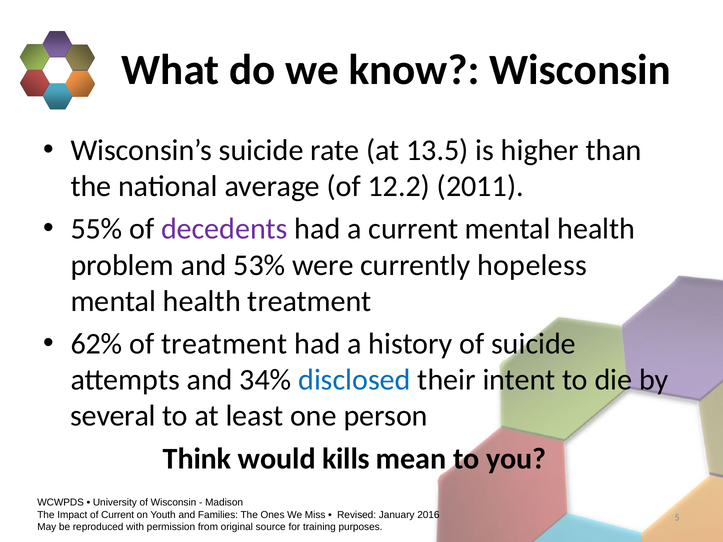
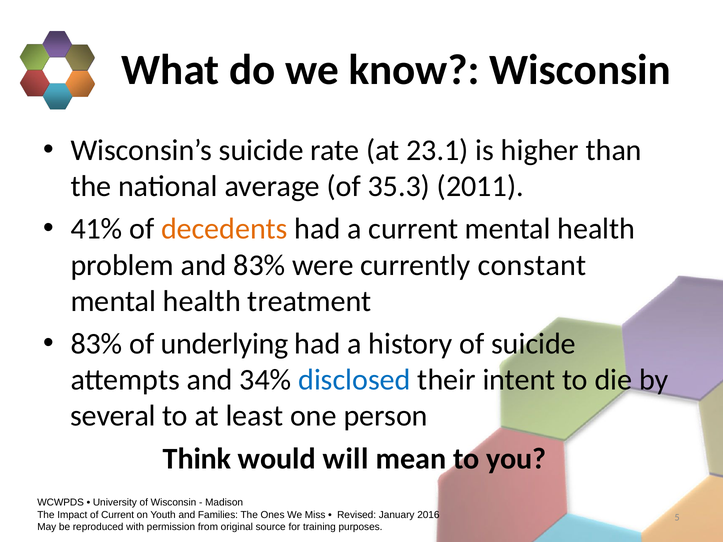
13.5: 13.5 -> 23.1
12.2: 12.2 -> 35.3
55%: 55% -> 41%
decedents colour: purple -> orange
and 53%: 53% -> 83%
hopeless: hopeless -> constant
62% at (96, 344): 62% -> 83%
of treatment: treatment -> underlying
kills: kills -> will
